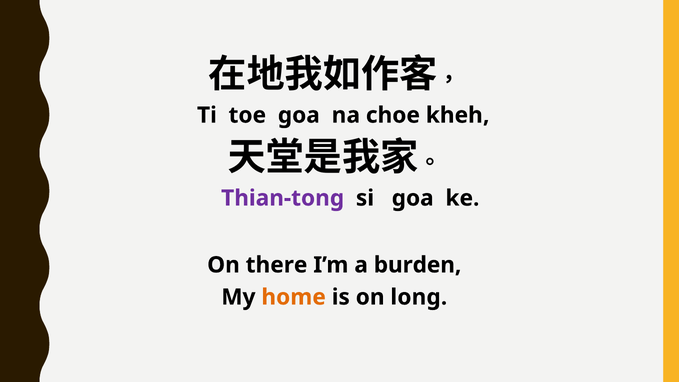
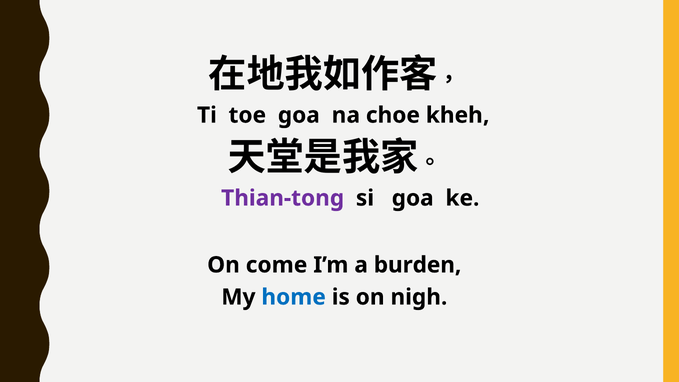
there: there -> come
home colour: orange -> blue
long: long -> nigh
